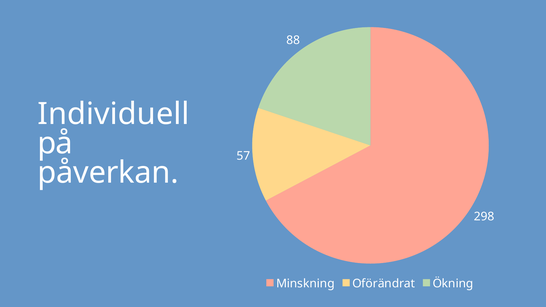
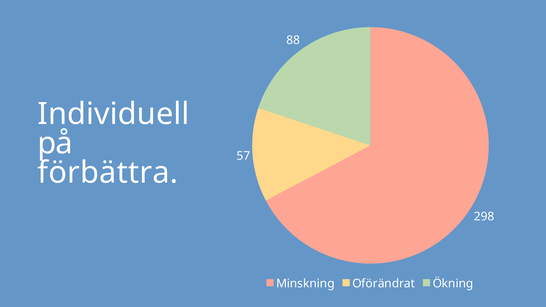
påverkan: påverkan -> förbättra
